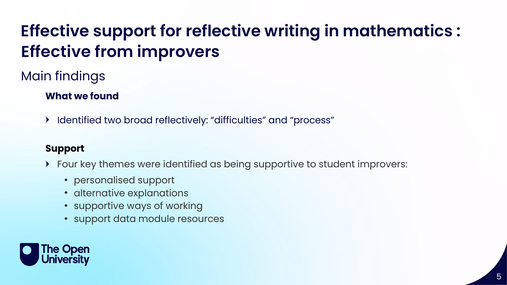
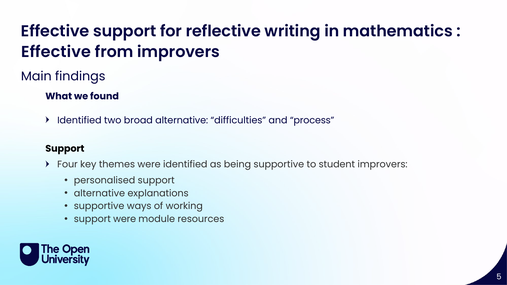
broad reflectively: reflectively -> alternative
support data: data -> were
